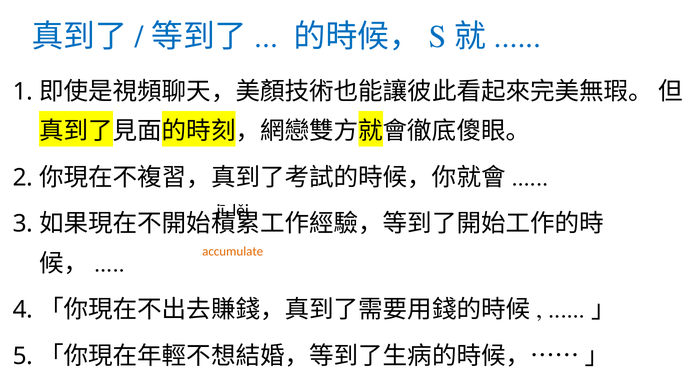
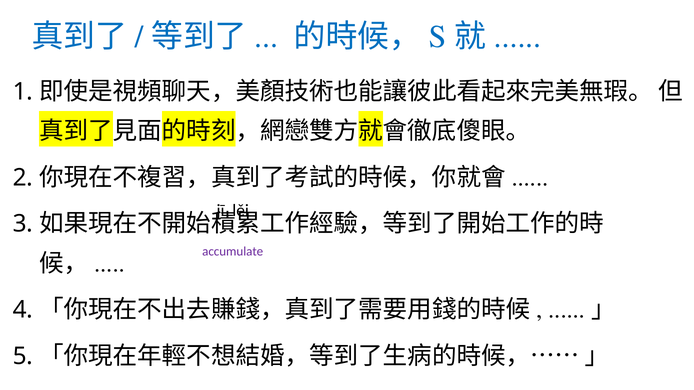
accumulate colour: orange -> purple
